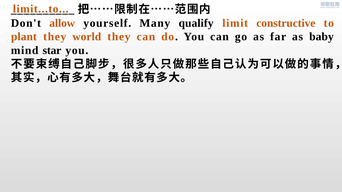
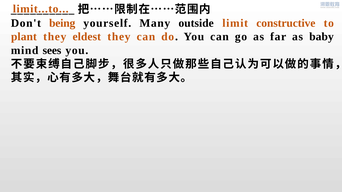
allow: allow -> being
qualify: qualify -> outside
world: world -> eldest
star: star -> sees
